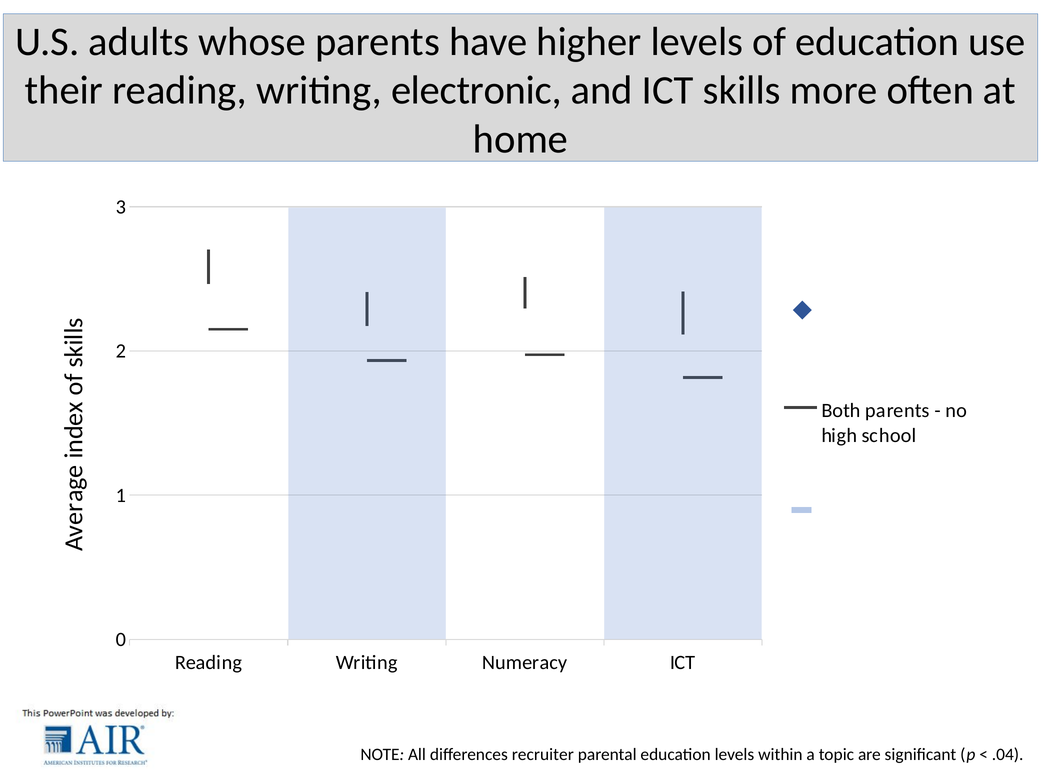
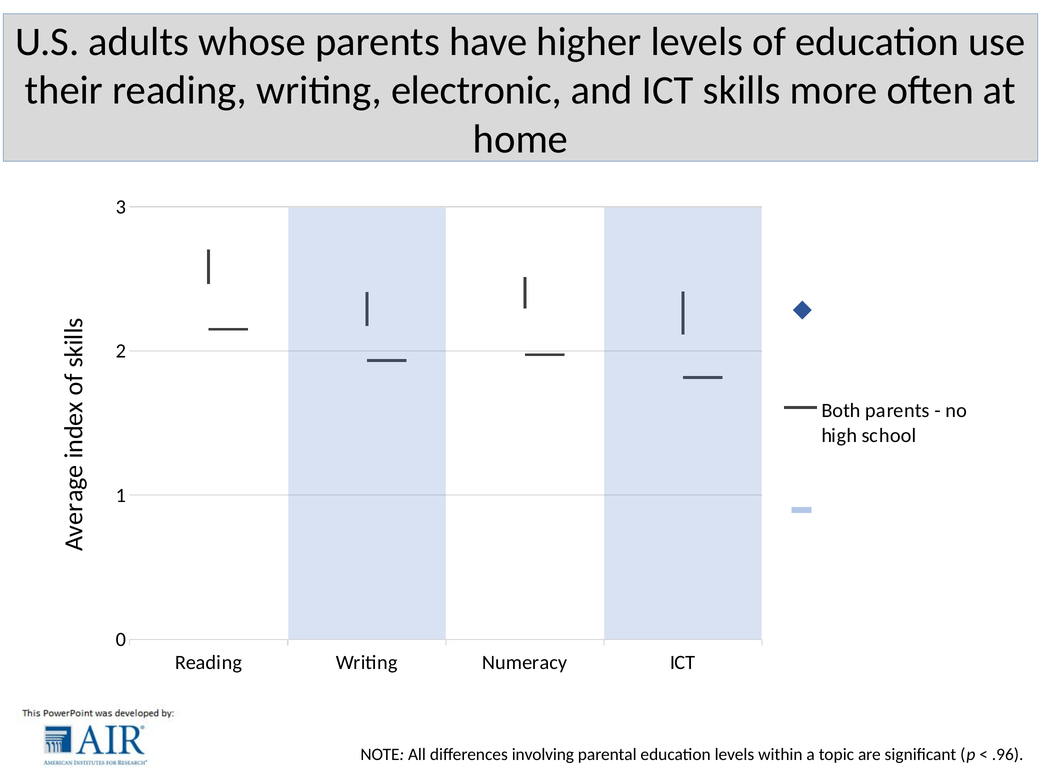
recruiter: recruiter -> involving
.04: .04 -> .96
